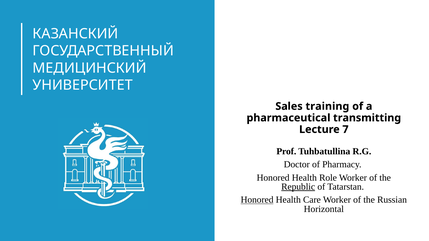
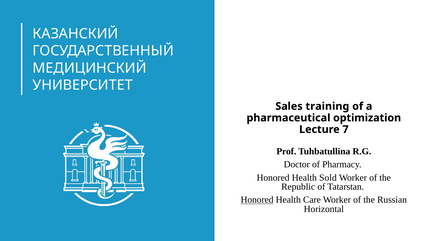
transmitting: transmitting -> optimization
Role: Role -> Sold
Republic underline: present -> none
